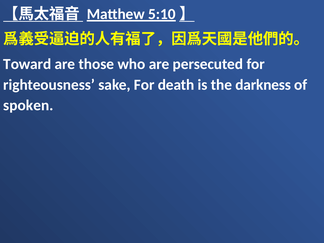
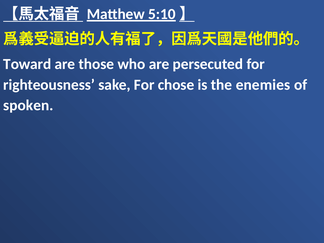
death: death -> chose
darkness: darkness -> enemies
